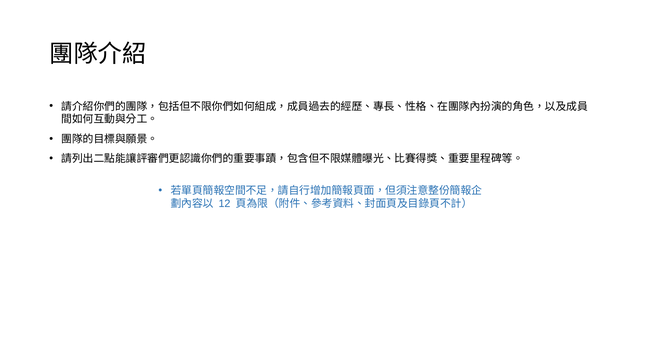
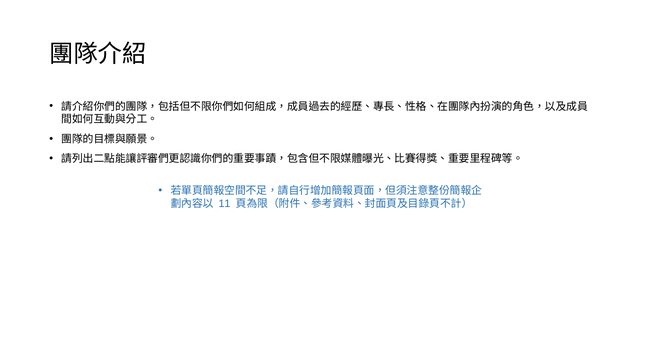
12: 12 -> 11
